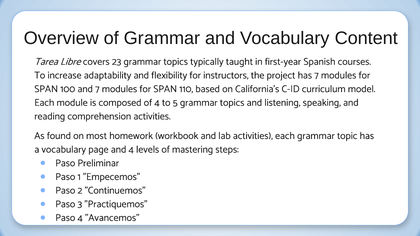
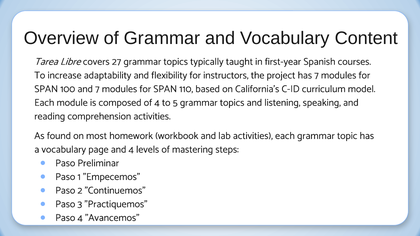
23: 23 -> 27
